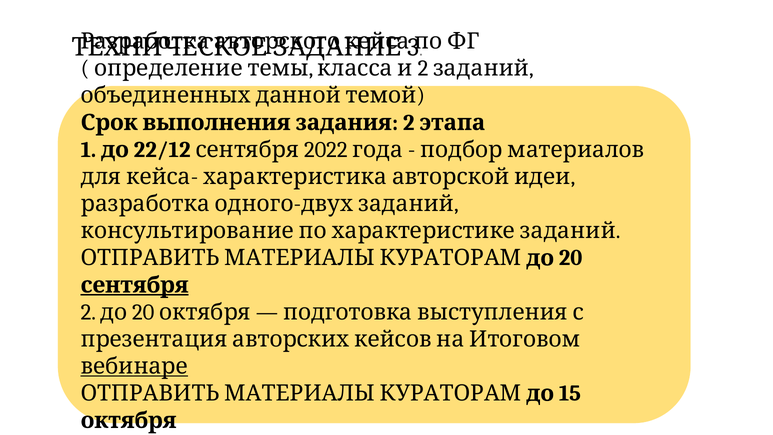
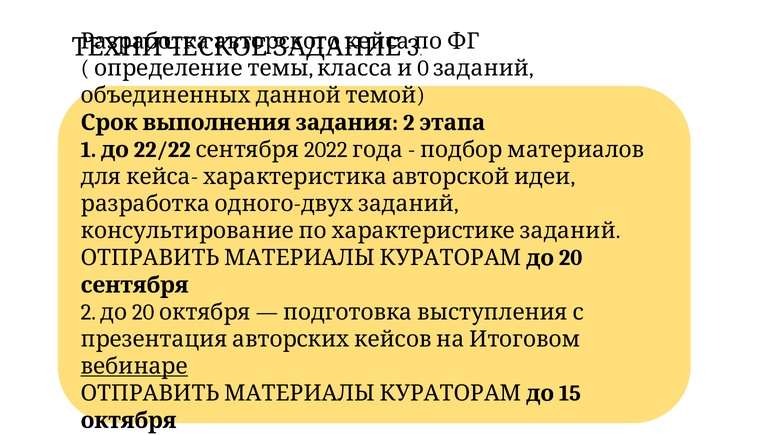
2 at (423, 68): 2 -> 0
22/12: 22/12 -> 22/22
сентября at (135, 285) underline: present -> none
